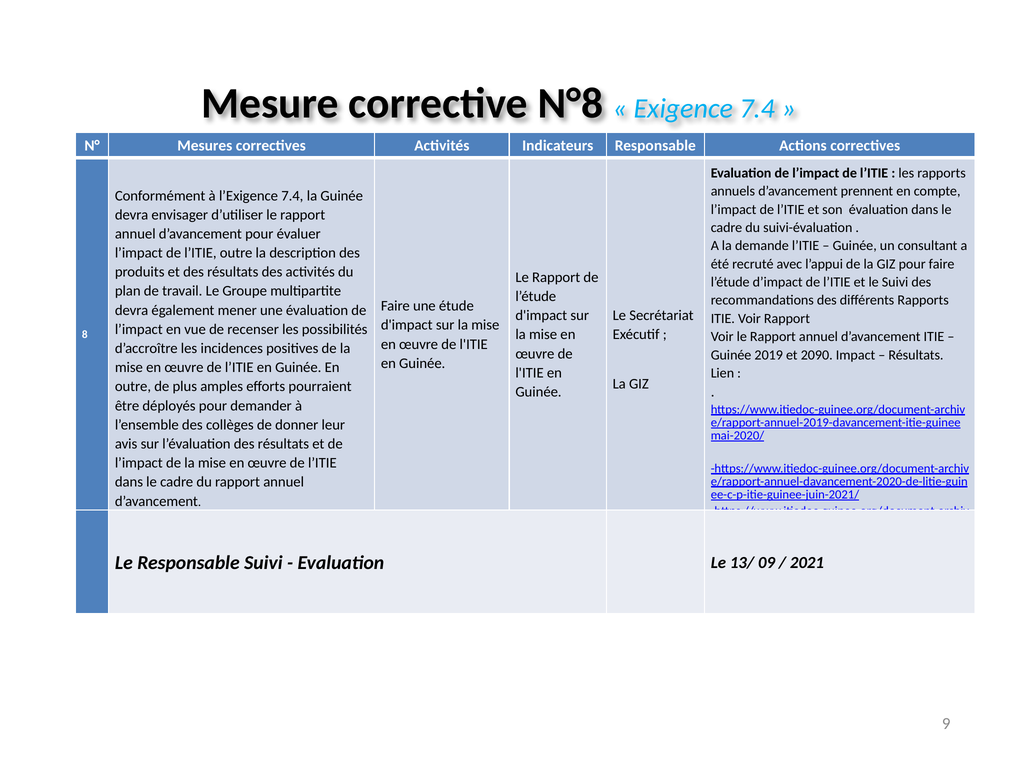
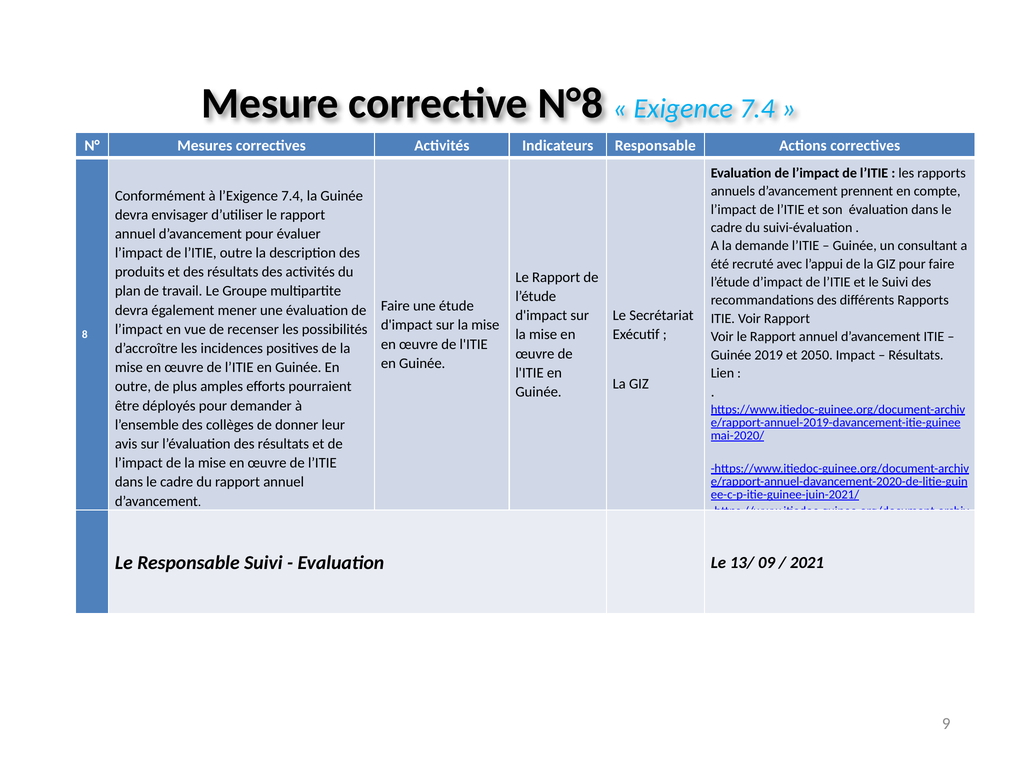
2090: 2090 -> 2050
